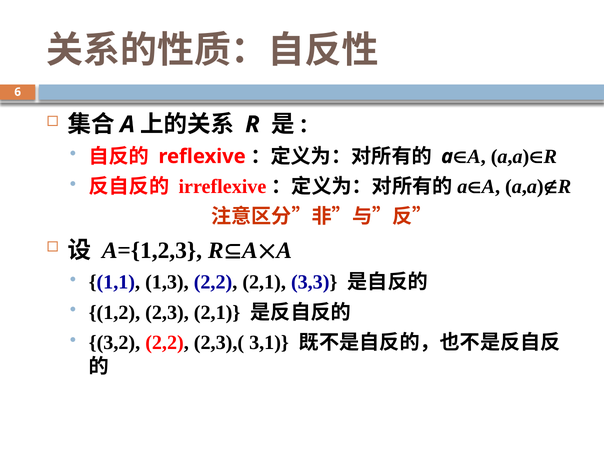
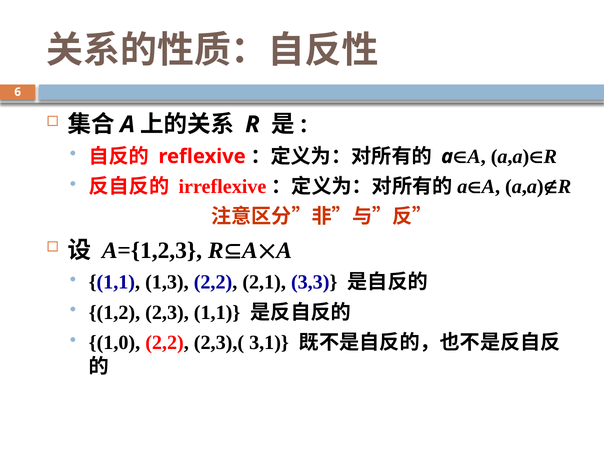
2,3 2,1: 2,1 -> 1,1
3,2: 3,2 -> 1,0
